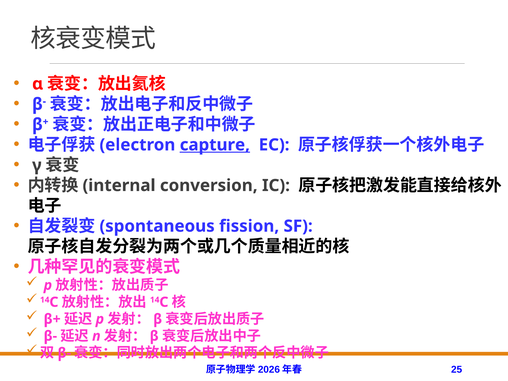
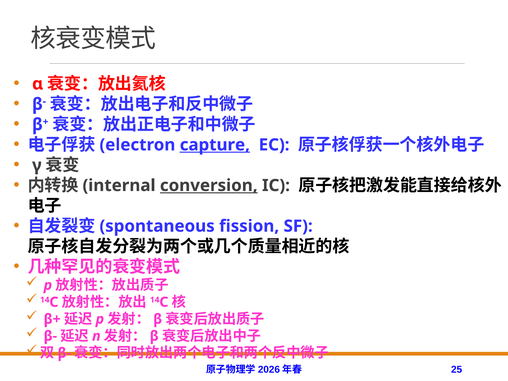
conversion underline: none -> present
